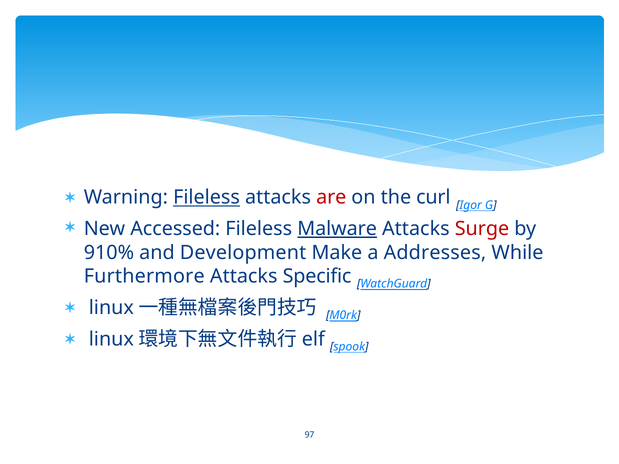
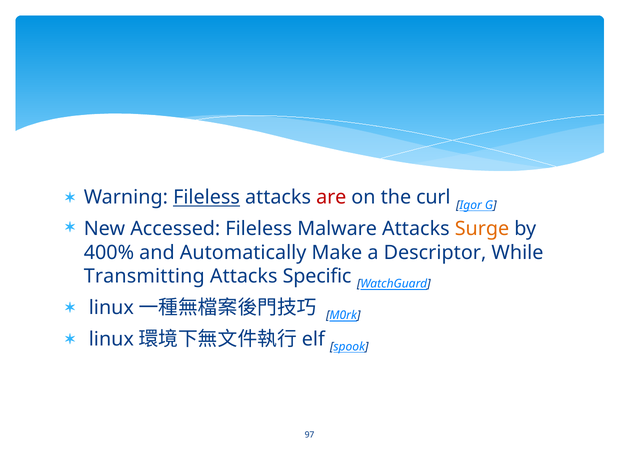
Malware underline: present -> none
Surge colour: red -> orange
910%: 910% -> 400%
Development: Development -> Automatically
Addresses: Addresses -> Descriptor
Furthermore: Furthermore -> Transmitting
